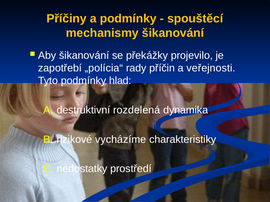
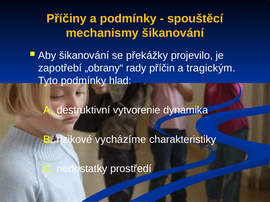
„polícia“: „polícia“ -> „obrany“
veřejnosti: veřejnosti -> tragickým
rozdelená: rozdelená -> vytvorenie
